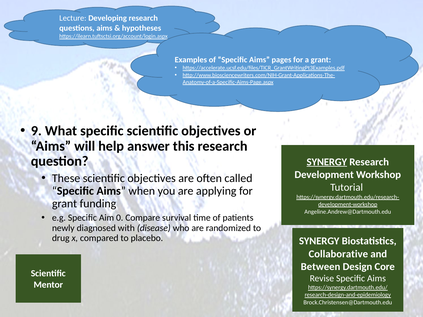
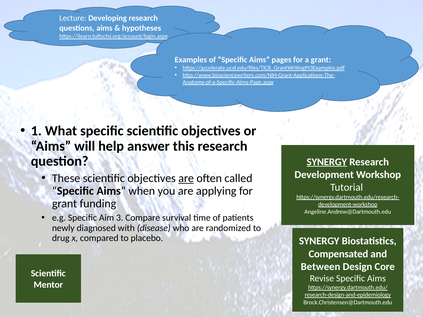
9: 9 -> 1
are at (186, 178) underline: none -> present
0: 0 -> 3
Collaborative: Collaborative -> Compensated
